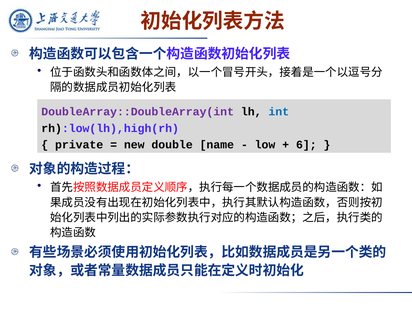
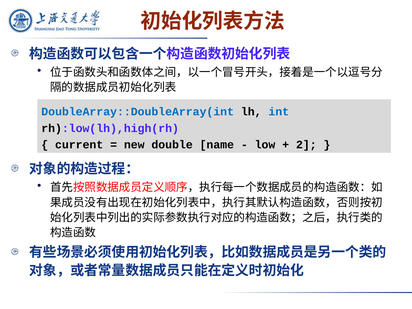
DoubleArray::DoubleArray(int colour: purple -> blue
private: private -> current
6: 6 -> 2
